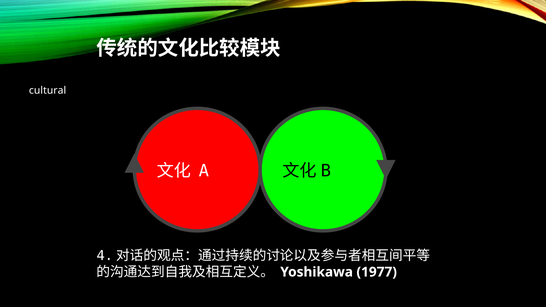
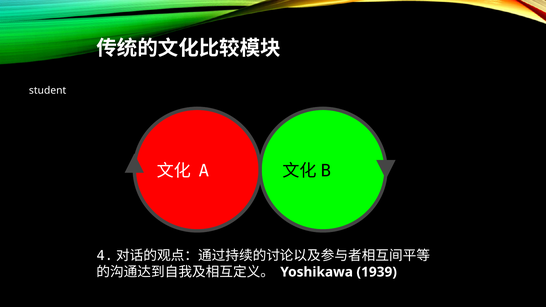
cultural: cultural -> student
1977: 1977 -> 1939
